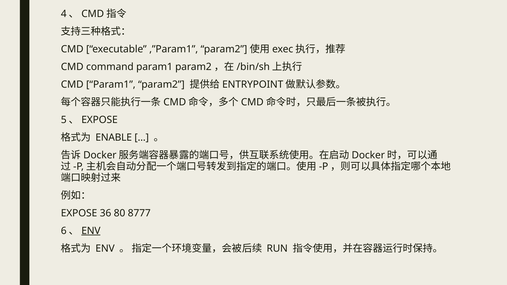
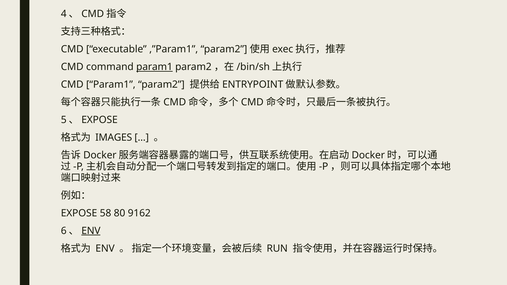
param1 at (154, 67) underline: none -> present
ENABLE: ENABLE -> IMAGES
36: 36 -> 58
8777: 8777 -> 9162
